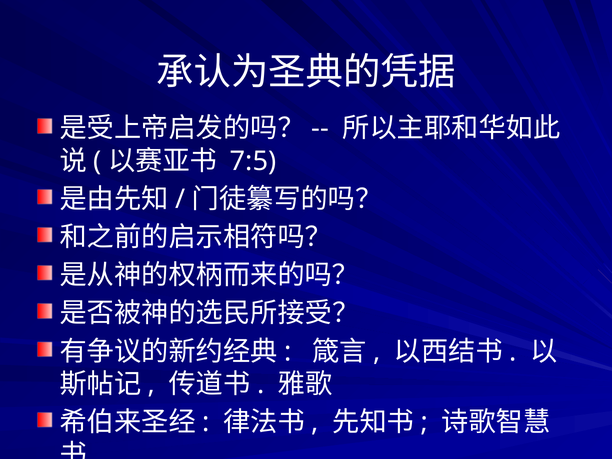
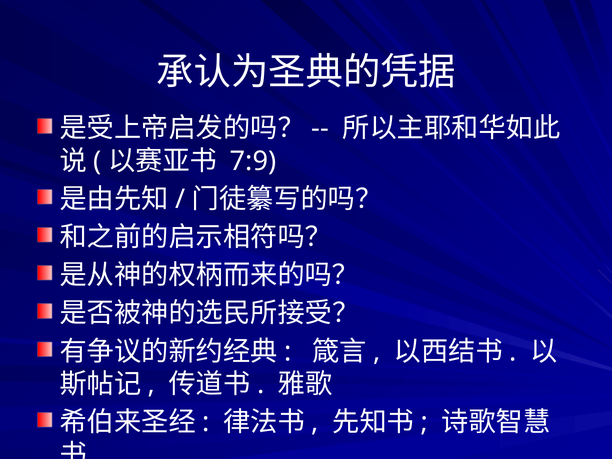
7:5: 7:5 -> 7:9
